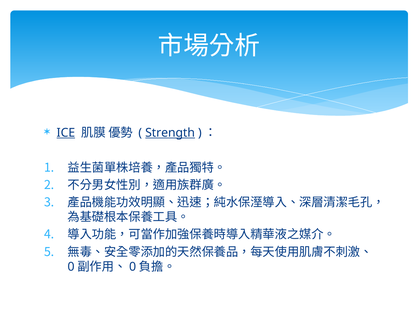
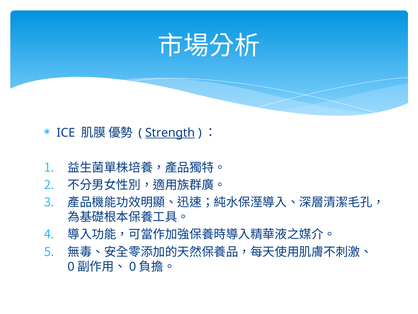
ICE underline: present -> none
